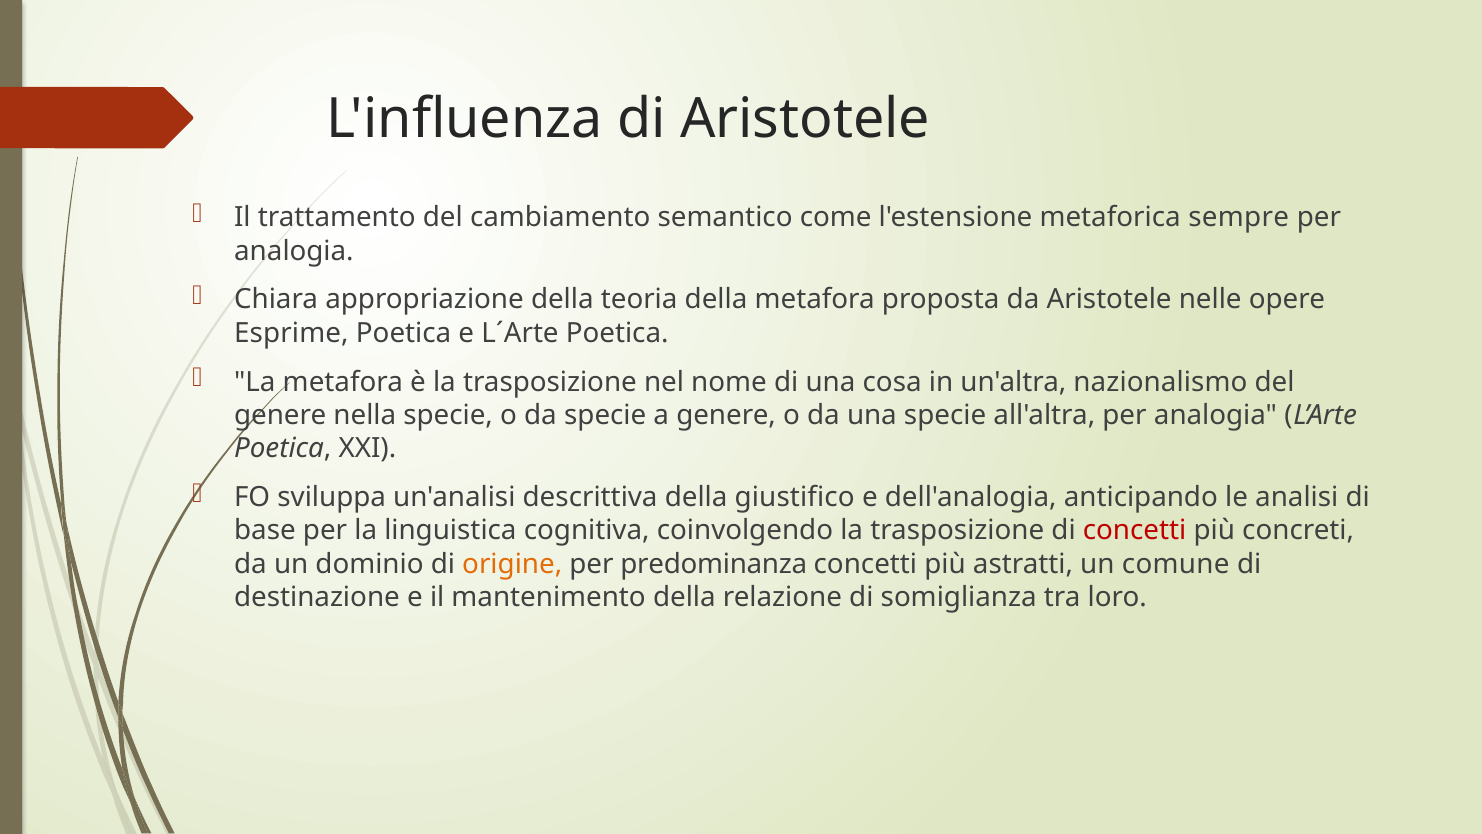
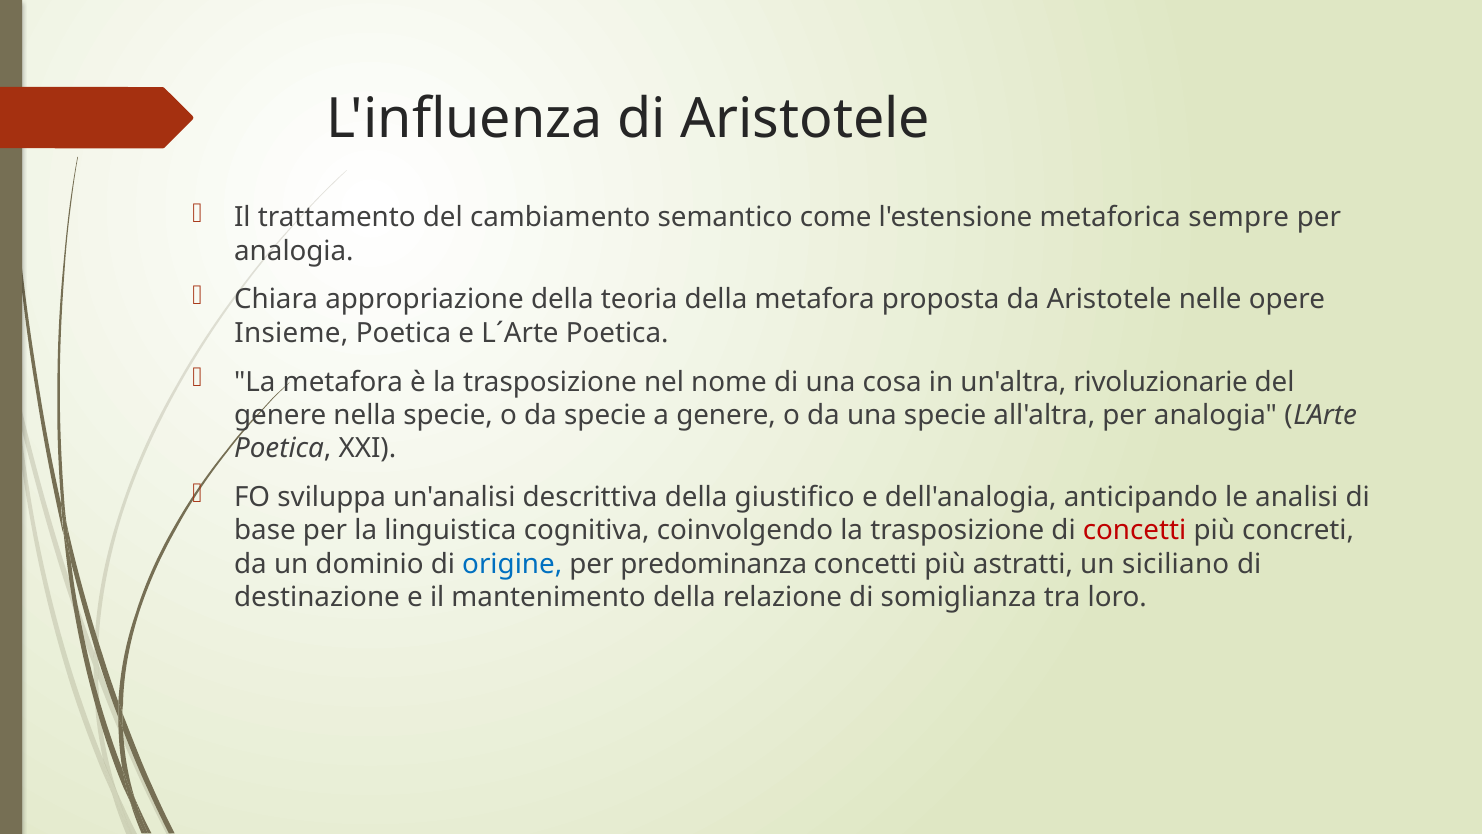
Esprime: Esprime -> Insieme
nazionalismo: nazionalismo -> rivoluzionarie
origine colour: orange -> blue
comune: comune -> siciliano
